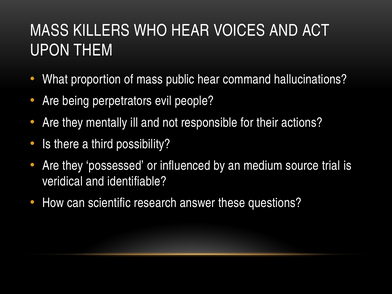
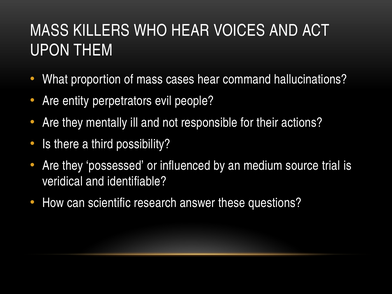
public: public -> cases
being: being -> entity
